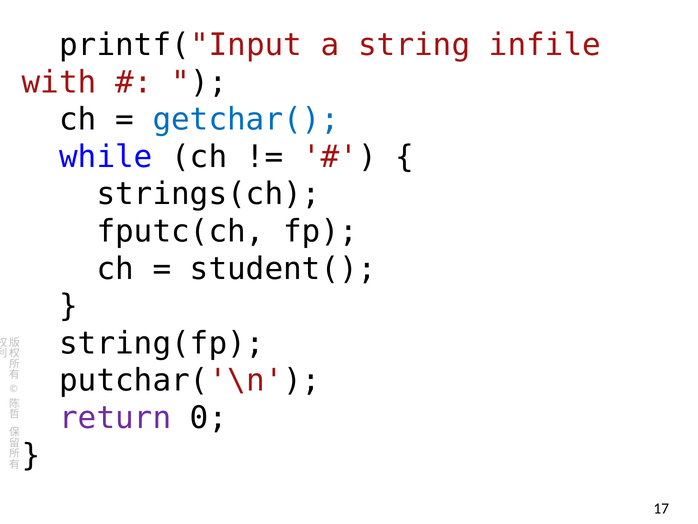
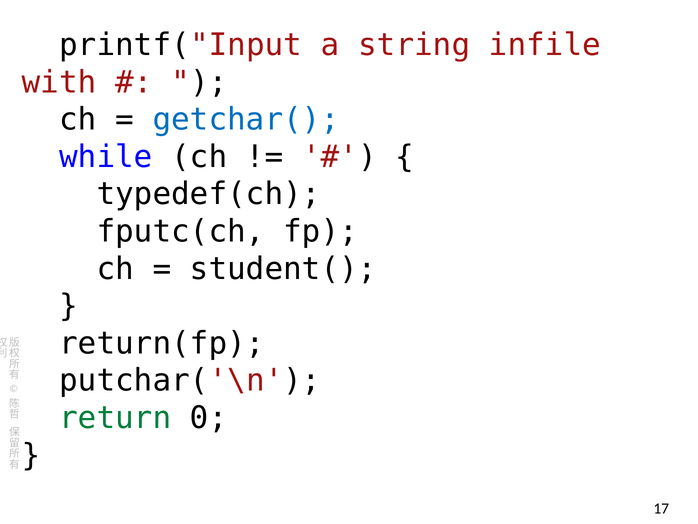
strings(ch: strings(ch -> typedef(ch
string(fp: string(fp -> return(fp
return colour: purple -> green
